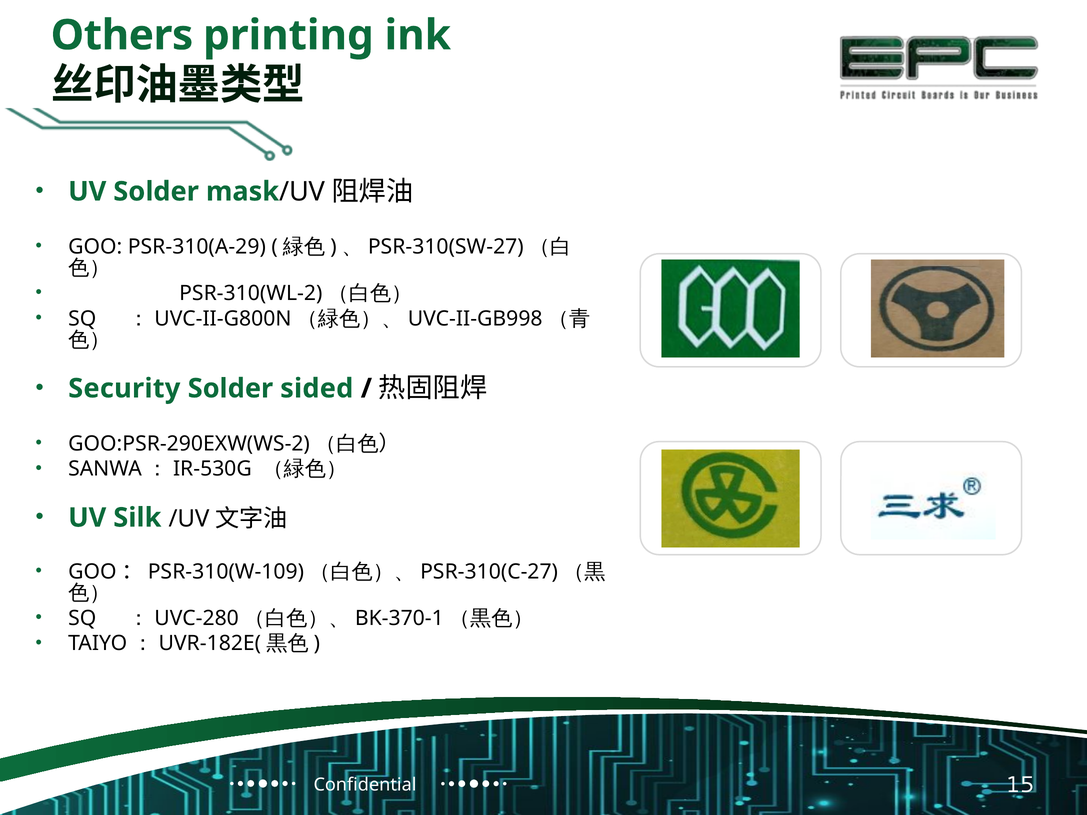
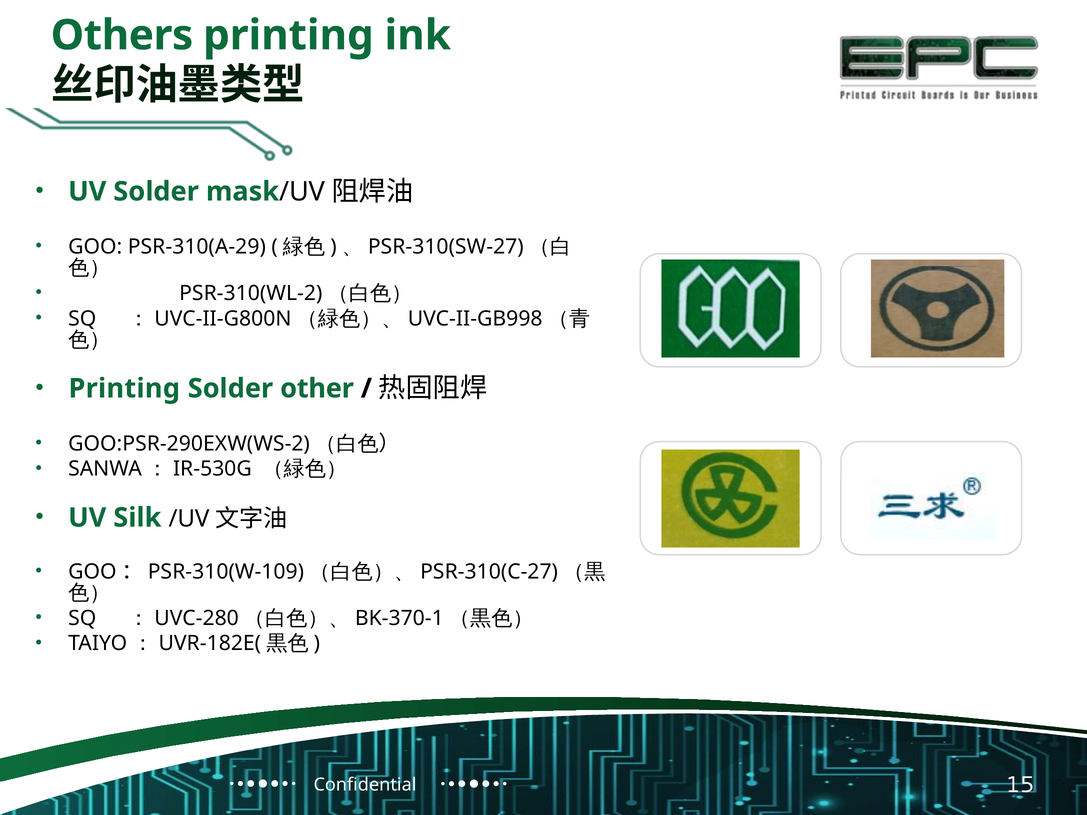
Security at (124, 389): Security -> Printing
sided: sided -> other
